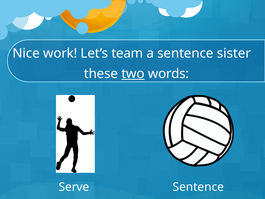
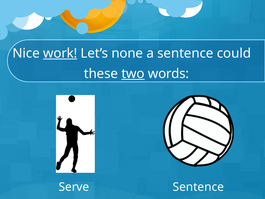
work underline: none -> present
team: team -> none
sister: sister -> could
